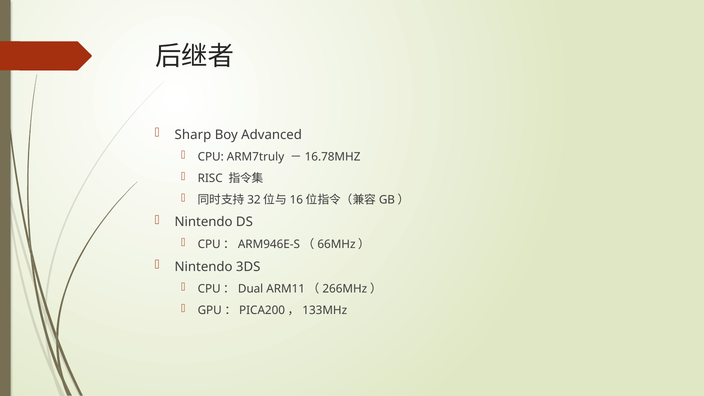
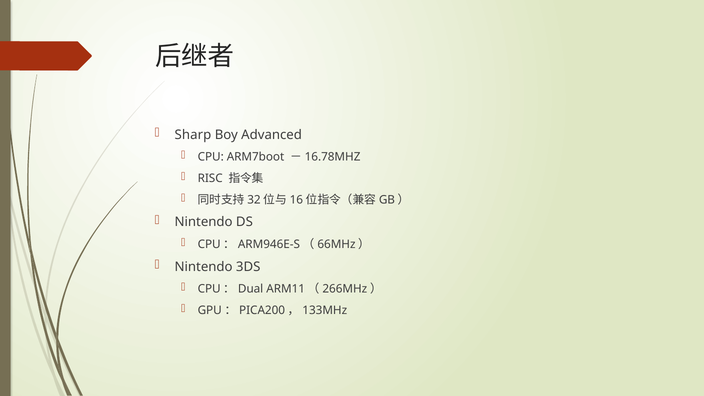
ARM7truly: ARM7truly -> ARM7boot
